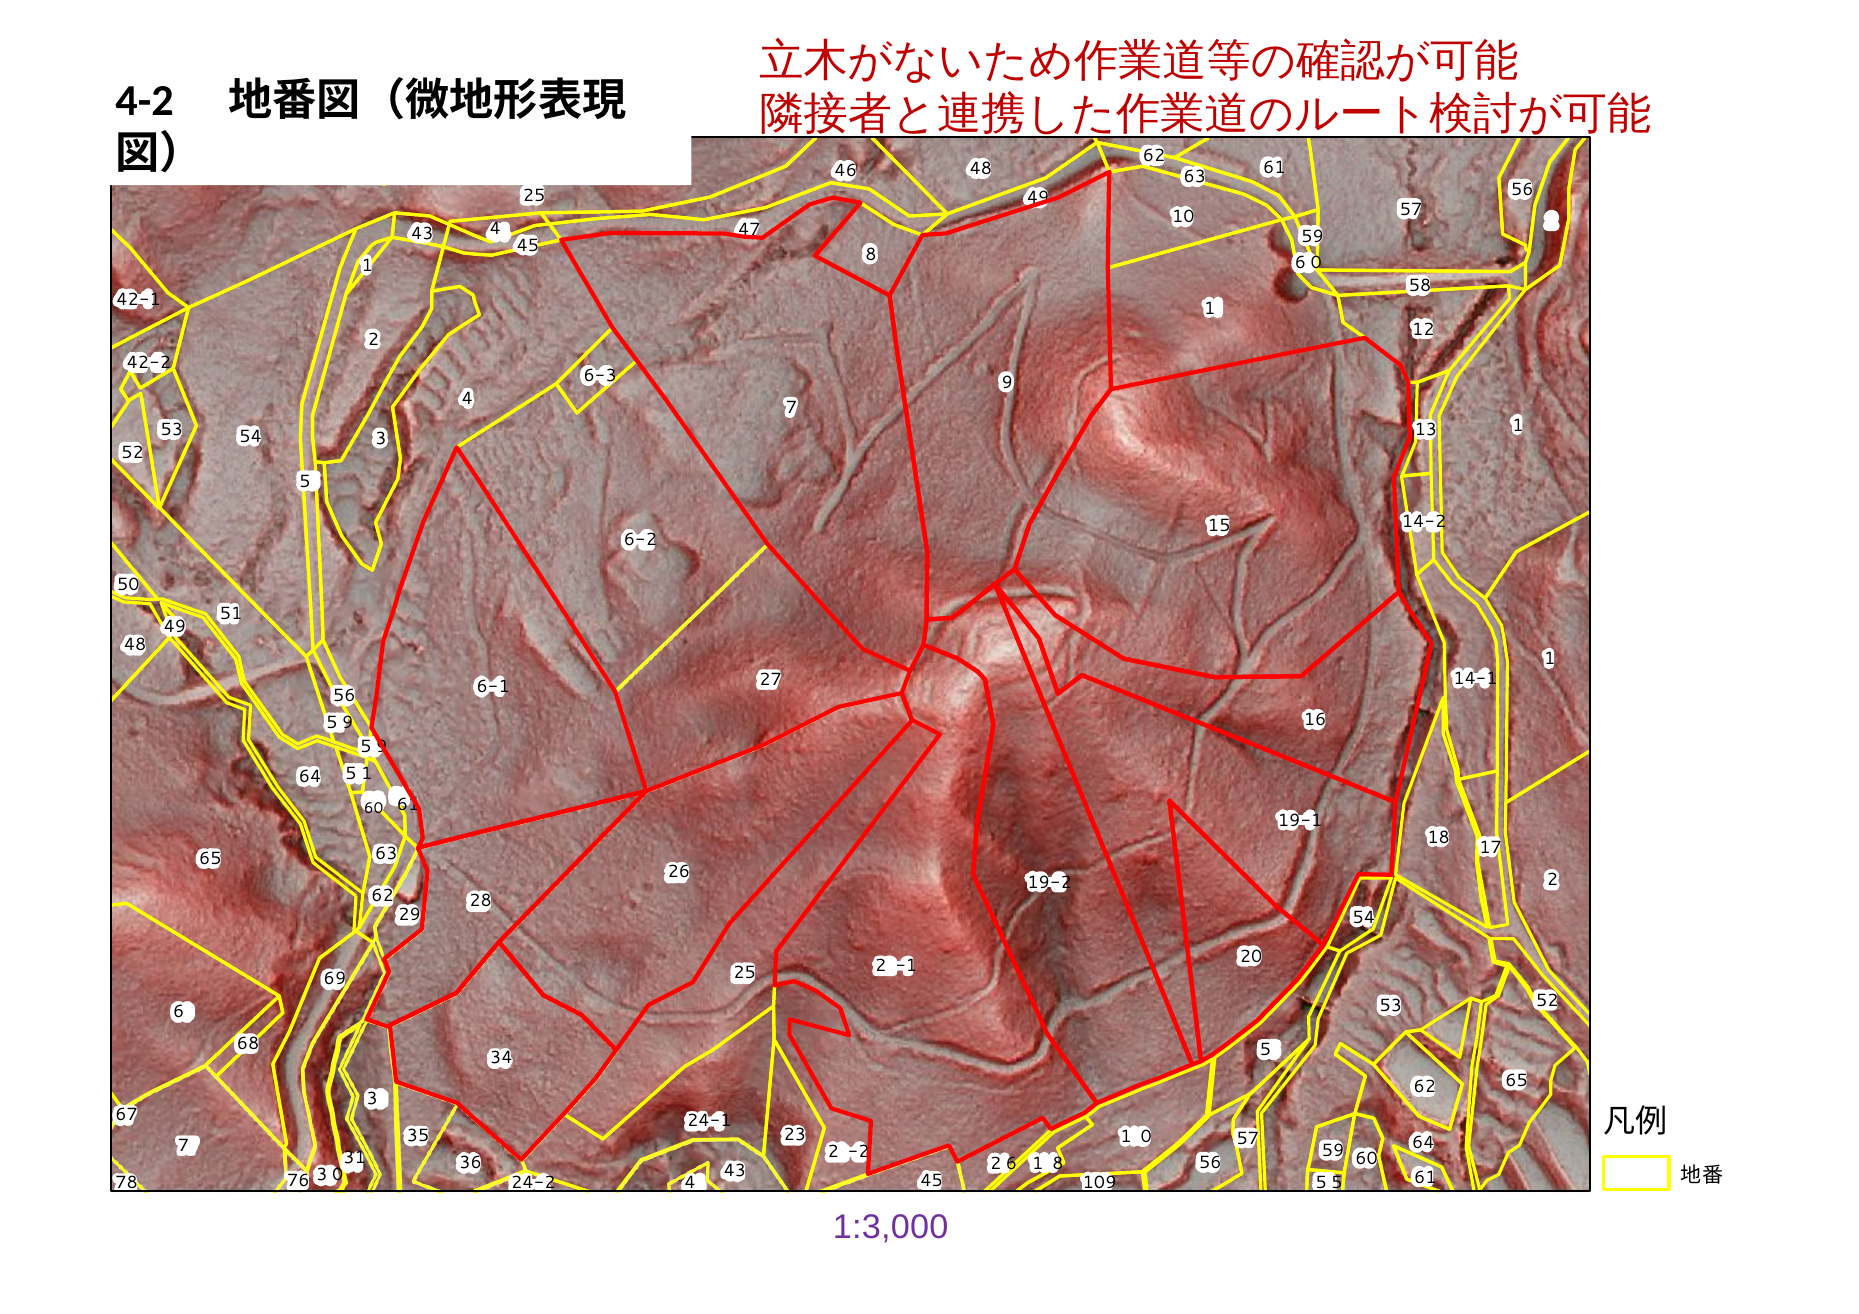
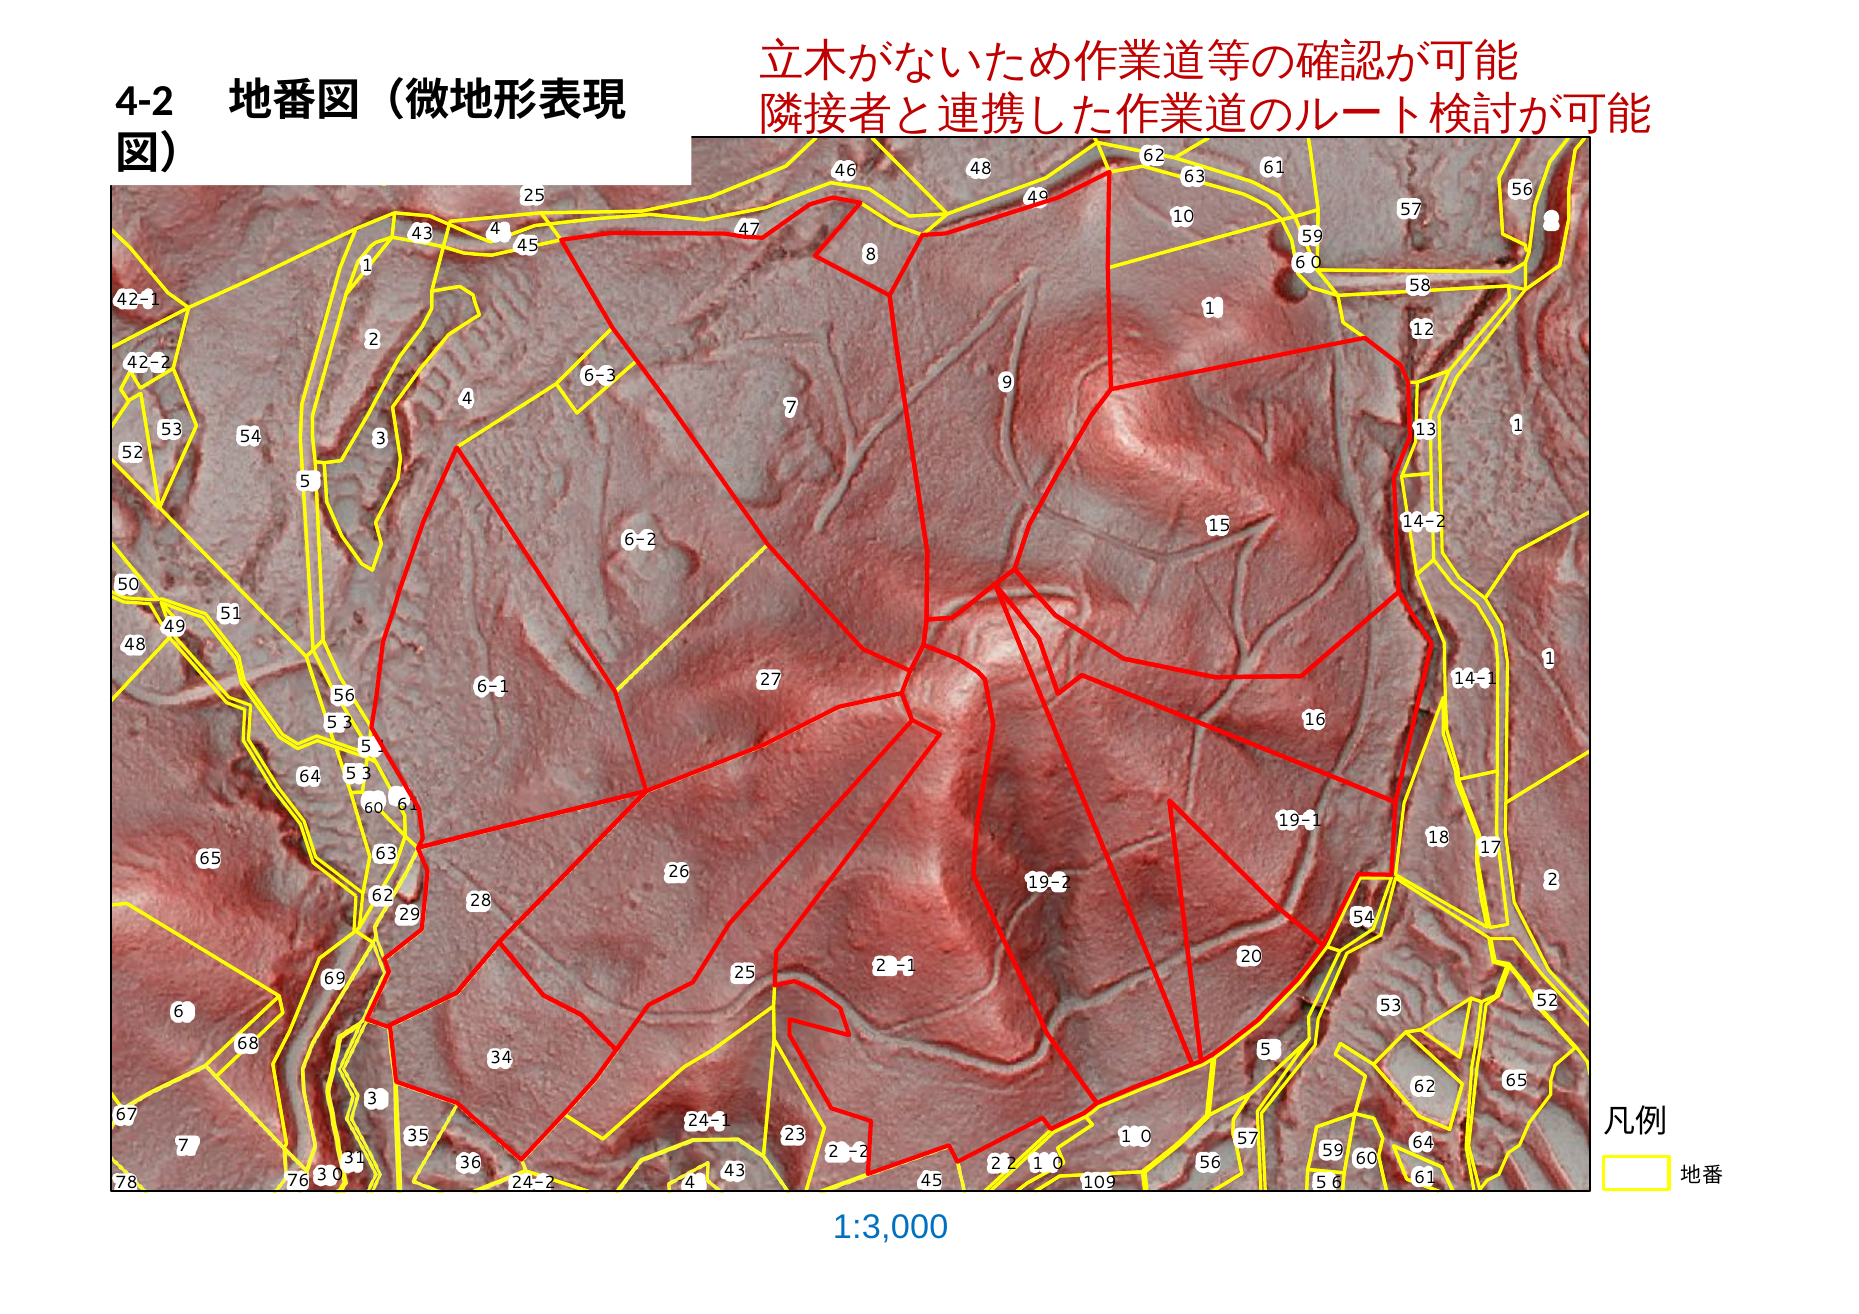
9 at (348, 723): 9 -> 3
9 at (382, 747): 9 -> 1
1 at (367, 774): 1 -> 3
6 at (1012, 1165): 6 -> 2
8 at (1058, 1165): 8 -> 0
5 5: 5 -> 6
1:3,000 colour: purple -> blue
